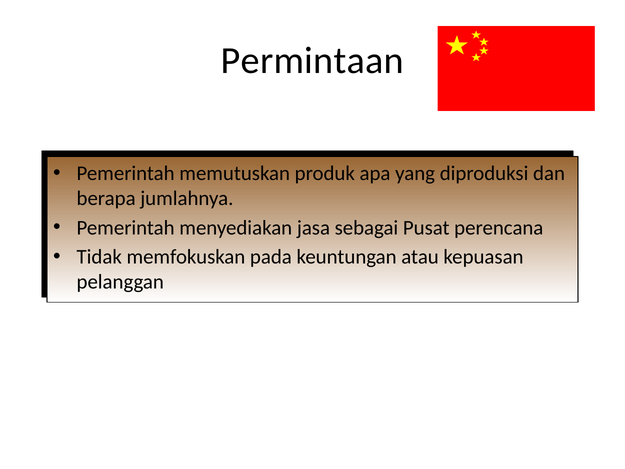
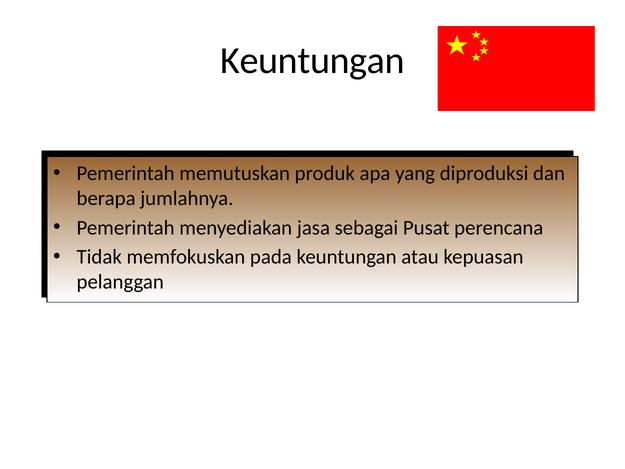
Permintaan at (312, 61): Permintaan -> Keuntungan
